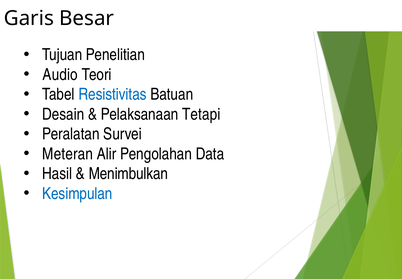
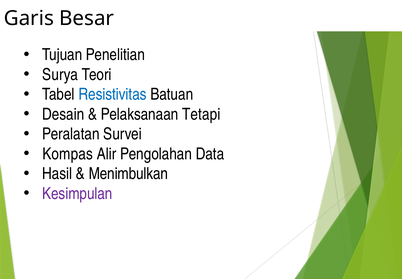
Audio: Audio -> Surya
Meteran: Meteran -> Kompas
Kesimpulan colour: blue -> purple
